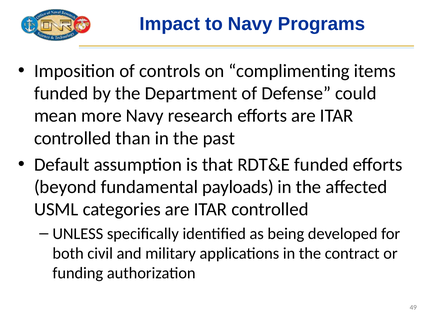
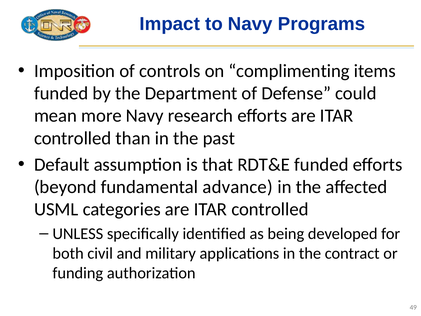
payloads: payloads -> advance
